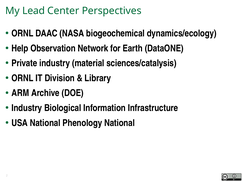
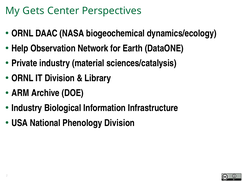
Lead: Lead -> Gets
Phenology National: National -> Division
